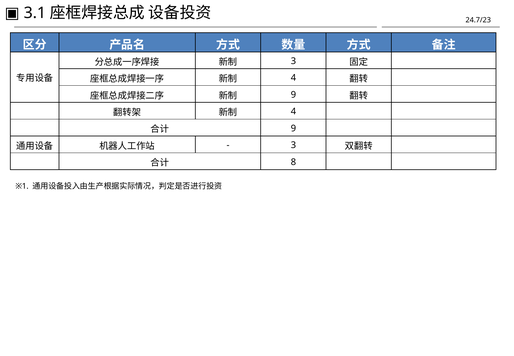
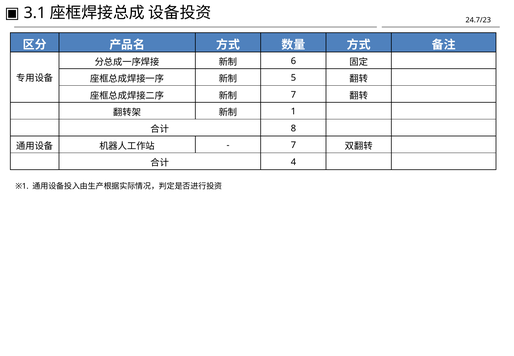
3 at (293, 61): 3 -> 6
4 at (293, 78): 4 -> 5
9 at (293, 95): 9 -> 7
4 at (293, 112): 4 -> 1
9 at (293, 128): 9 -> 8
3 at (293, 145): 3 -> 7
8: 8 -> 4
